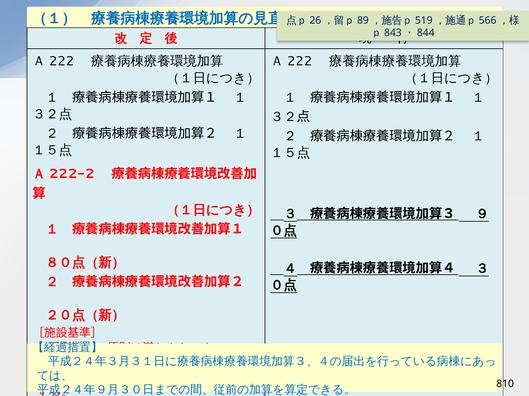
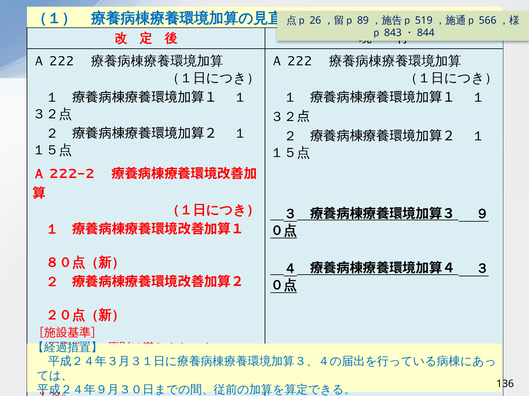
810: 810 -> 136
